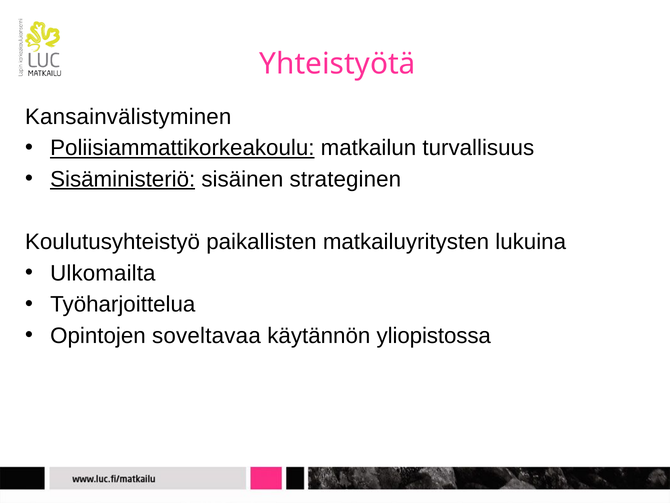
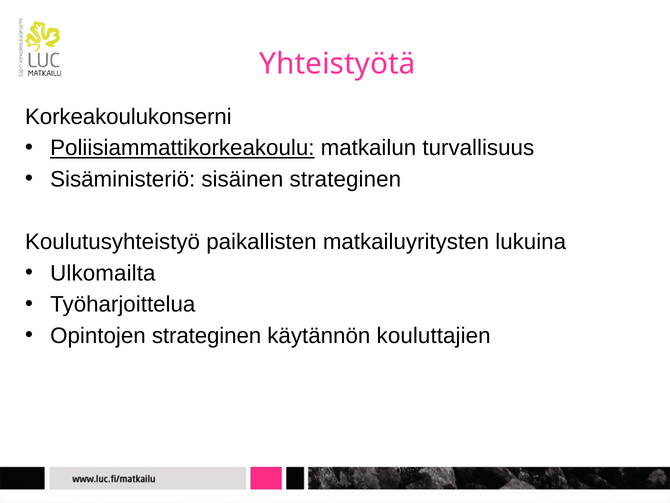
Kansainvälistyminen: Kansainvälistyminen -> Korkeakoulukonserni
Sisäministeriö underline: present -> none
Opintojen soveltavaa: soveltavaa -> strateginen
yliopistossa: yliopistossa -> kouluttajien
